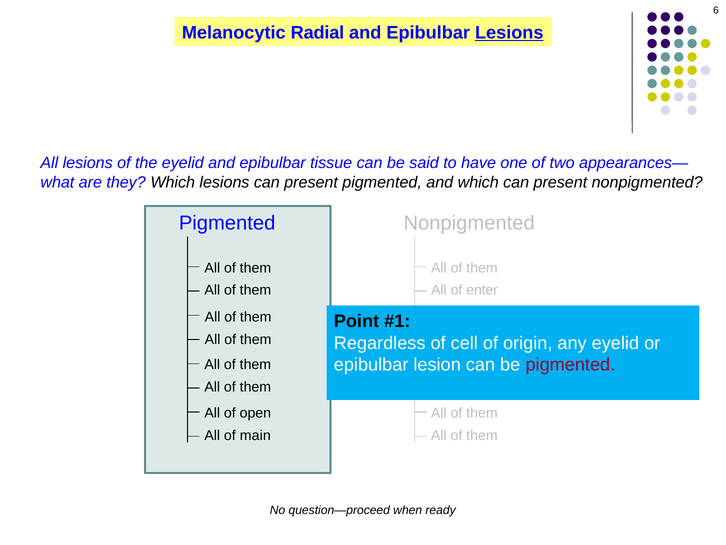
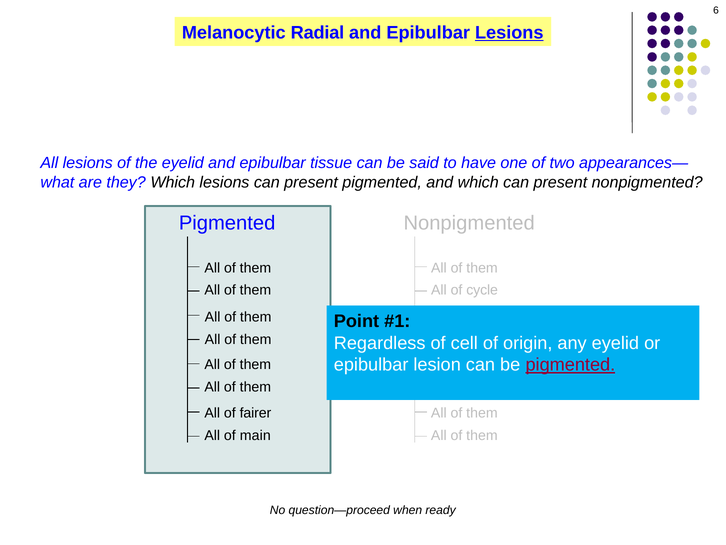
enter: enter -> cycle
pigmented at (570, 365) underline: none -> present
open: open -> fairer
